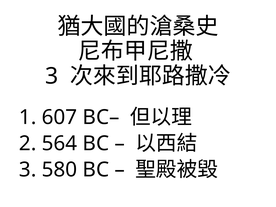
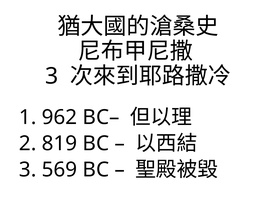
607: 607 -> 962
564: 564 -> 819
580: 580 -> 569
